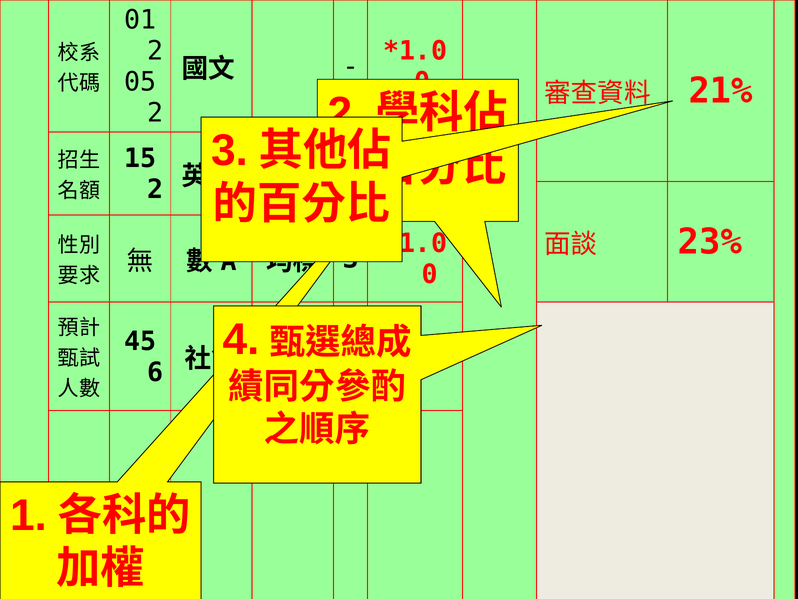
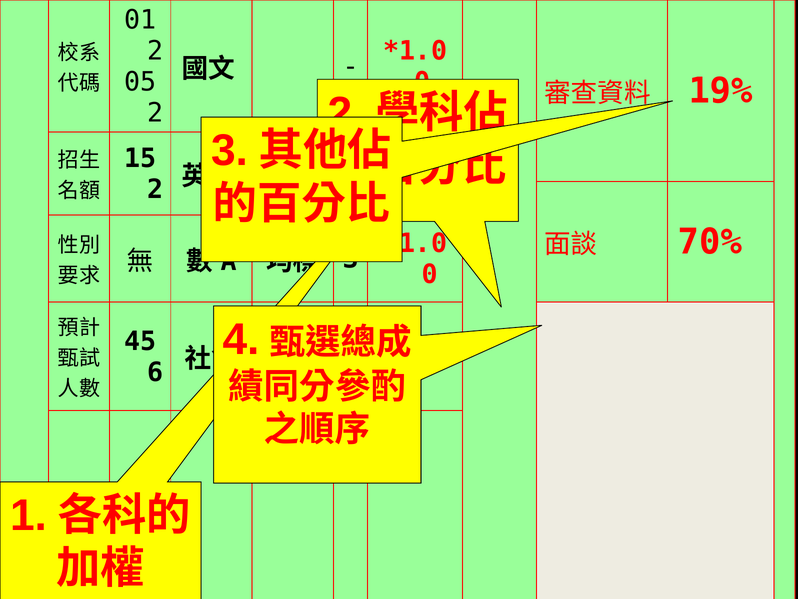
21%: 21% -> 19%
23%: 23% -> 70%
